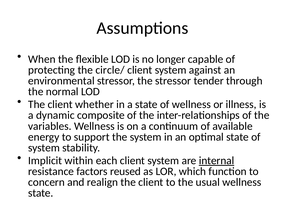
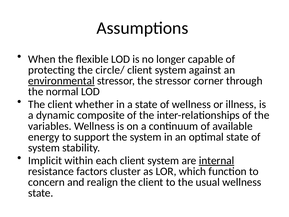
environmental underline: none -> present
tender: tender -> corner
reused: reused -> cluster
